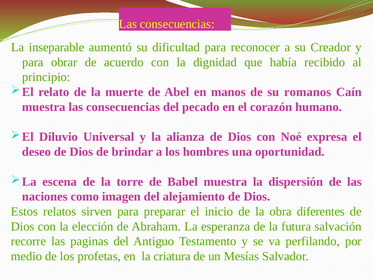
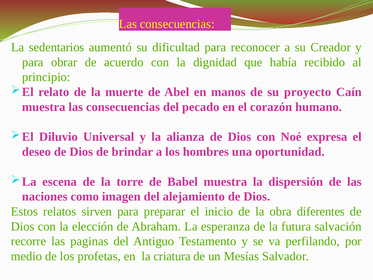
inseparable: inseparable -> sedentarios
romanos: romanos -> proyecto
